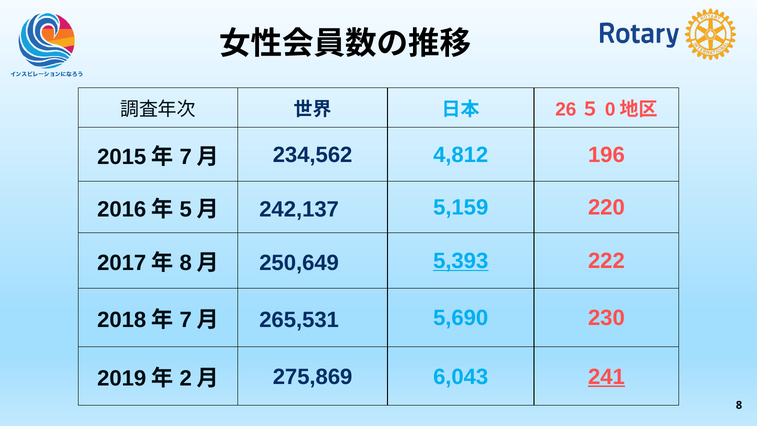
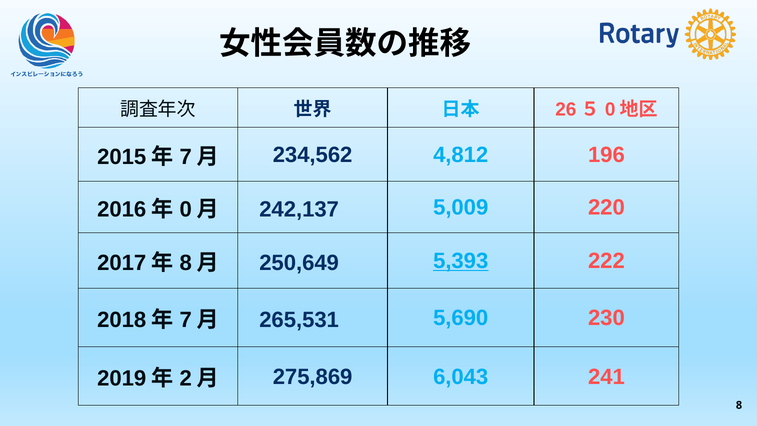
5: 5 -> 0
5,159: 5,159 -> 5,009
241 underline: present -> none
